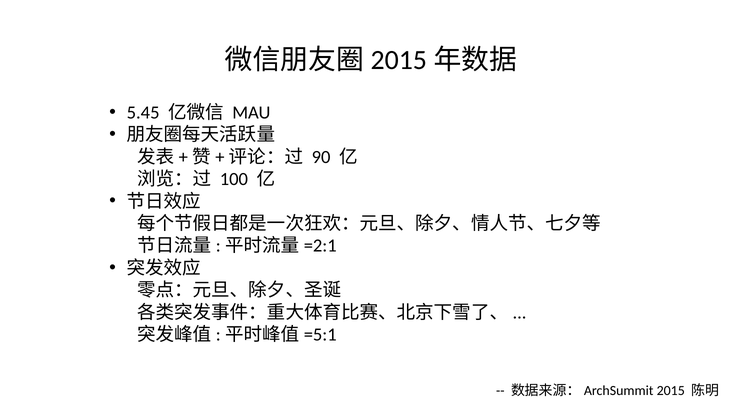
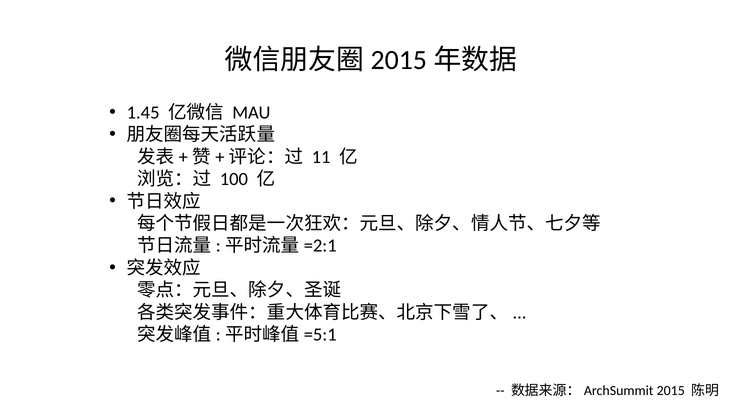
5.45: 5.45 -> 1.45
90: 90 -> 11
